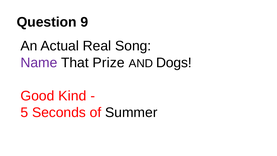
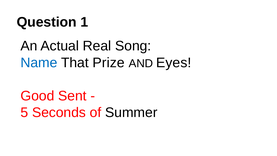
9: 9 -> 1
Name colour: purple -> blue
Dogs: Dogs -> Eyes
Kind: Kind -> Sent
